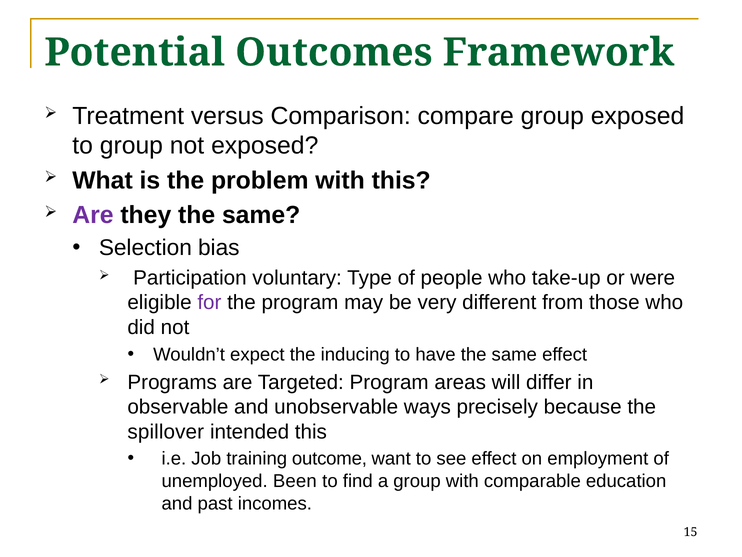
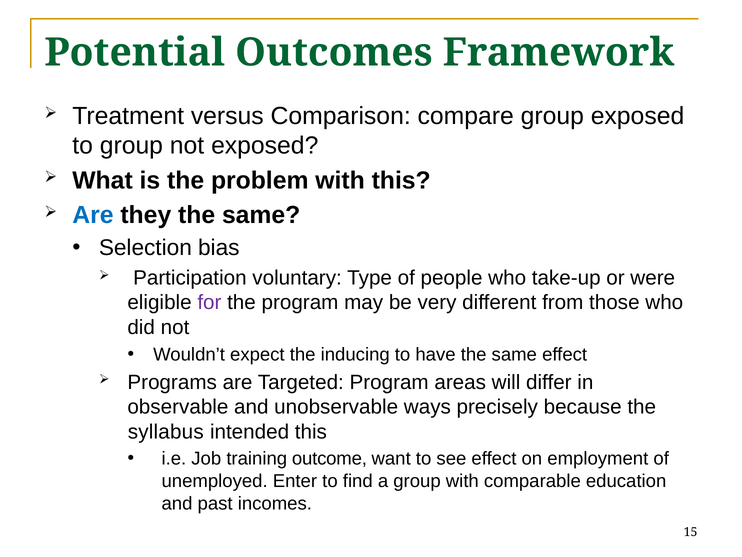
Are at (93, 215) colour: purple -> blue
spillover: spillover -> syllabus
Been: Been -> Enter
